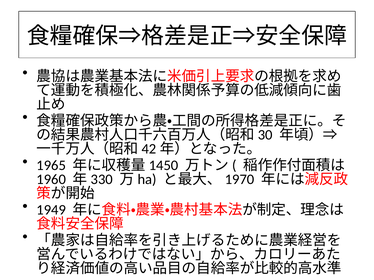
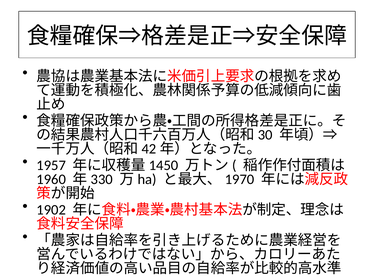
1965: 1965 -> 1957
1949: 1949 -> 1902
